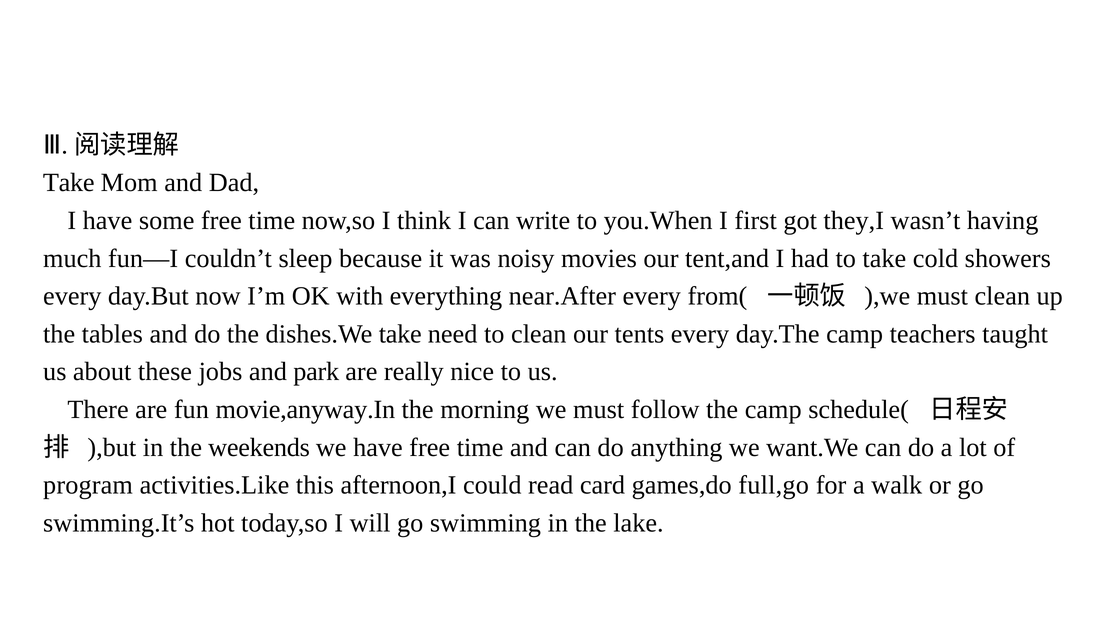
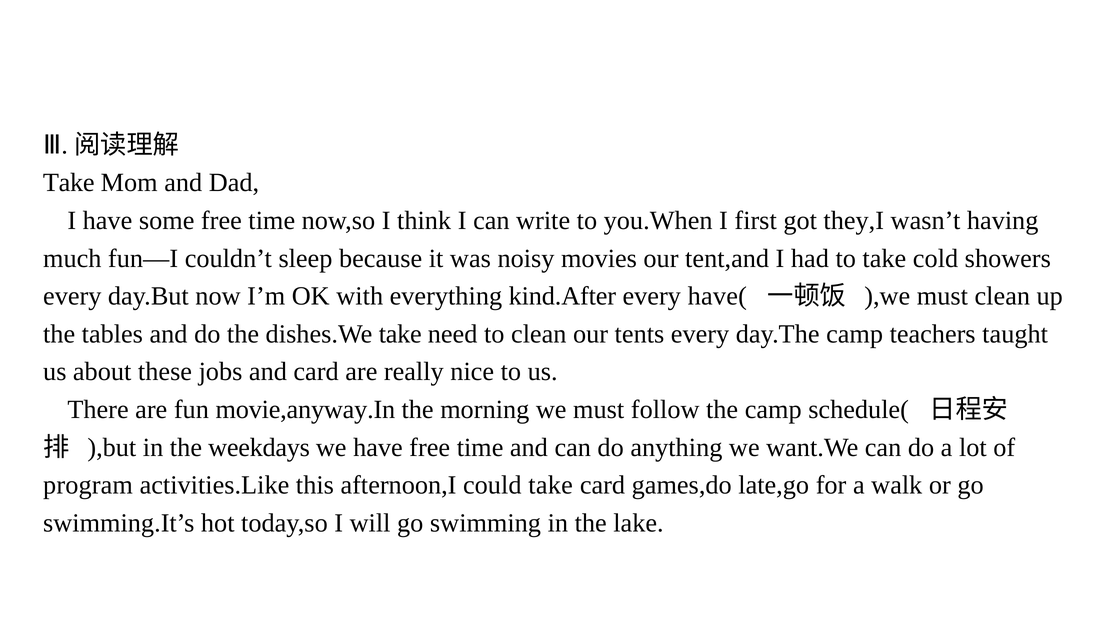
near.After: near.After -> kind.After
from(: from( -> have(
and park: park -> card
weekends: weekends -> weekdays
could read: read -> take
full,go: full,go -> late,go
